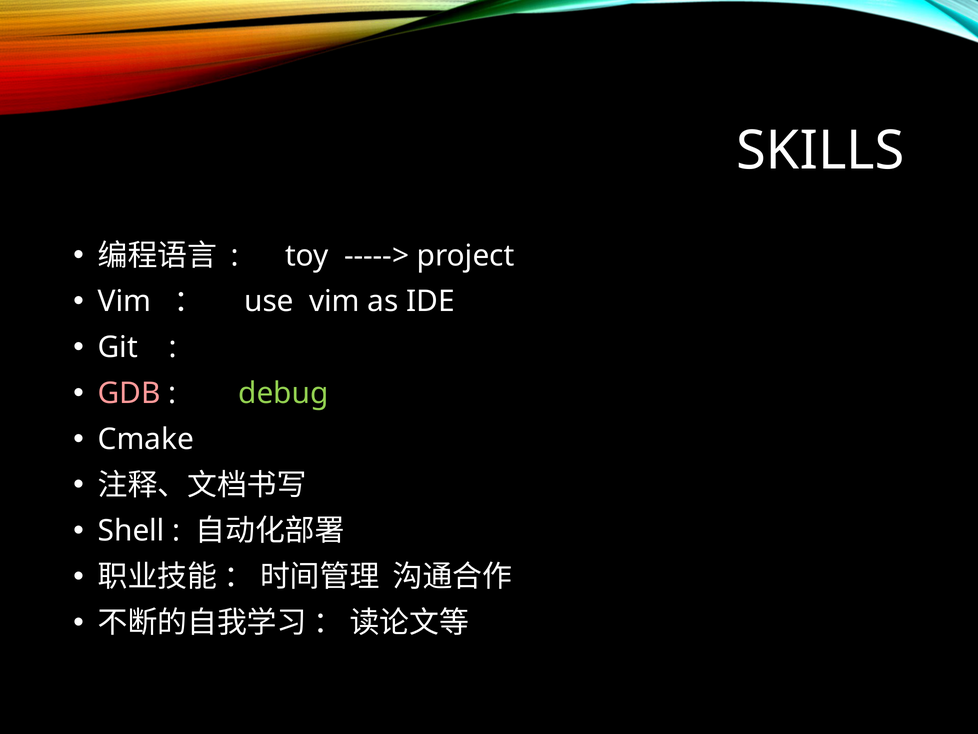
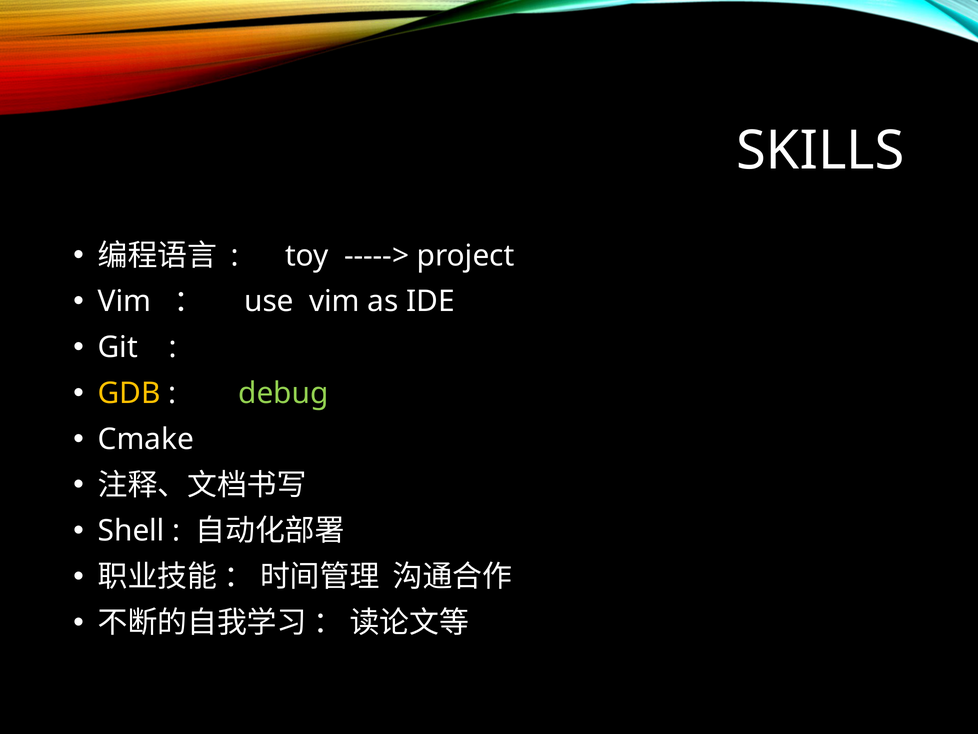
GDB colour: pink -> yellow
